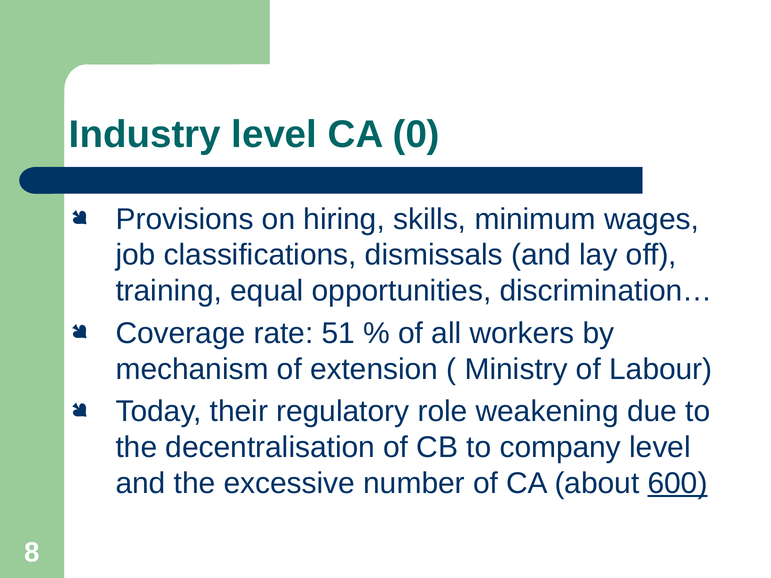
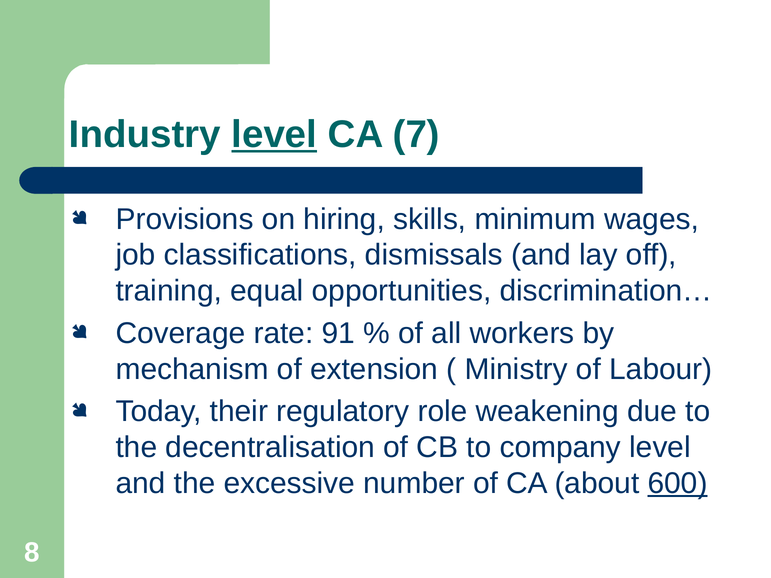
level at (274, 135) underline: none -> present
0: 0 -> 7
51: 51 -> 91
